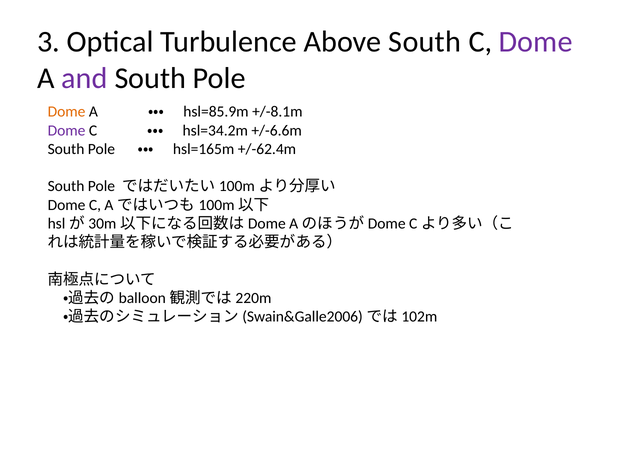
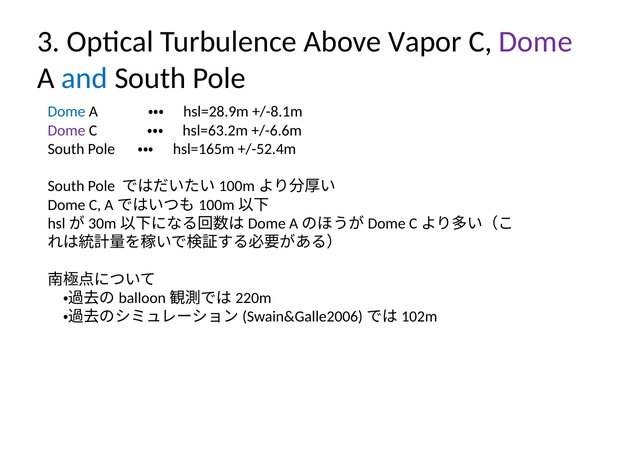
Above South: South -> Vapor
and colour: purple -> blue
Dome at (67, 112) colour: orange -> blue
hsl=85.9m: hsl=85.9m -> hsl=28.9m
hsl=34.2m: hsl=34.2m -> hsl=63.2m
+/-62.4m: +/-62.4m -> +/-52.4m
